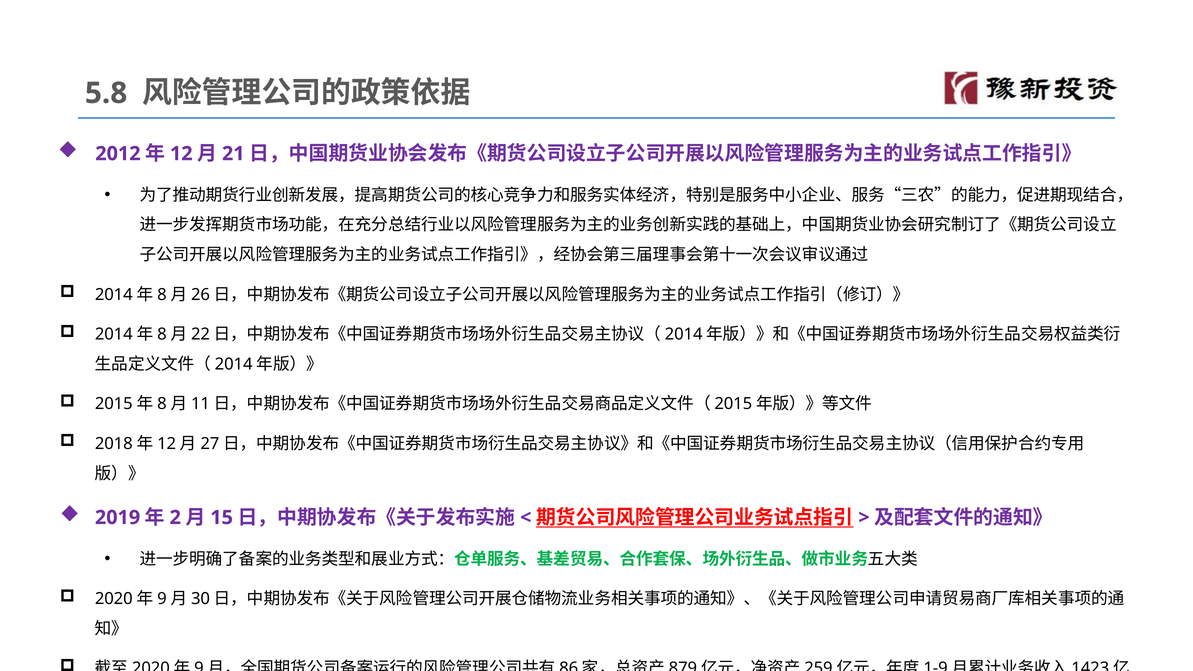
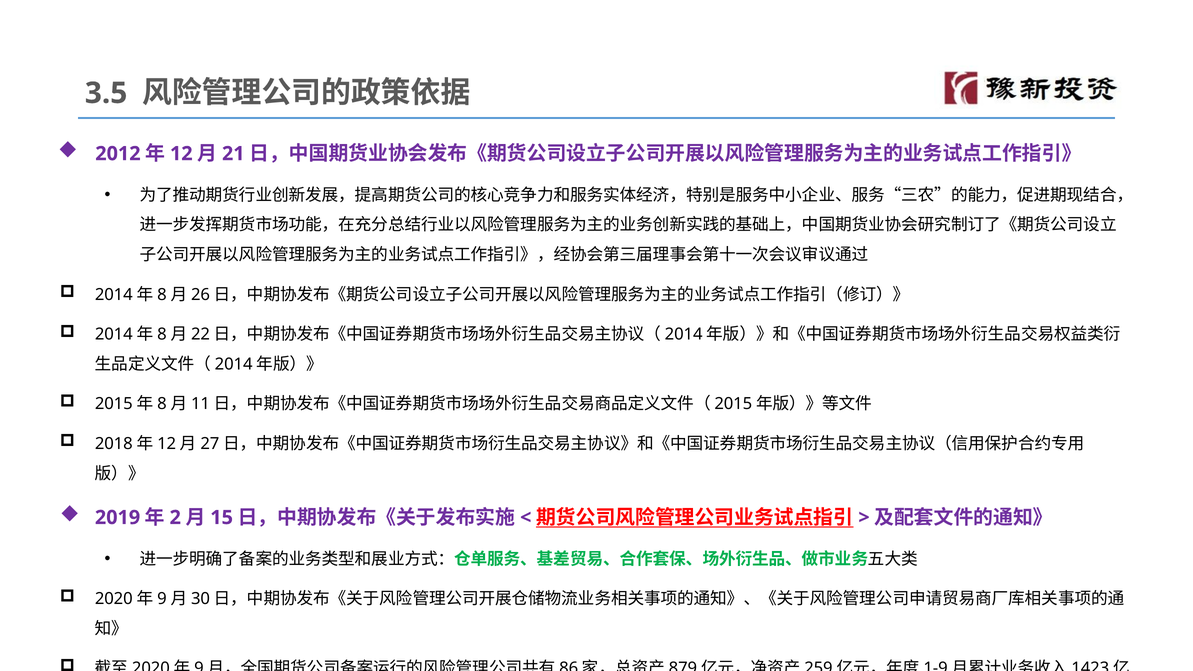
5.8: 5.8 -> 3.5
